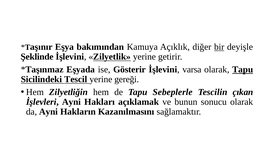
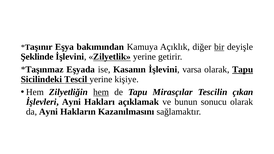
Gösterir: Gösterir -> Kasanın
gereği: gereği -> kişiye
hem at (101, 92) underline: none -> present
Sebeplerle: Sebeplerle -> Mirasçılar
